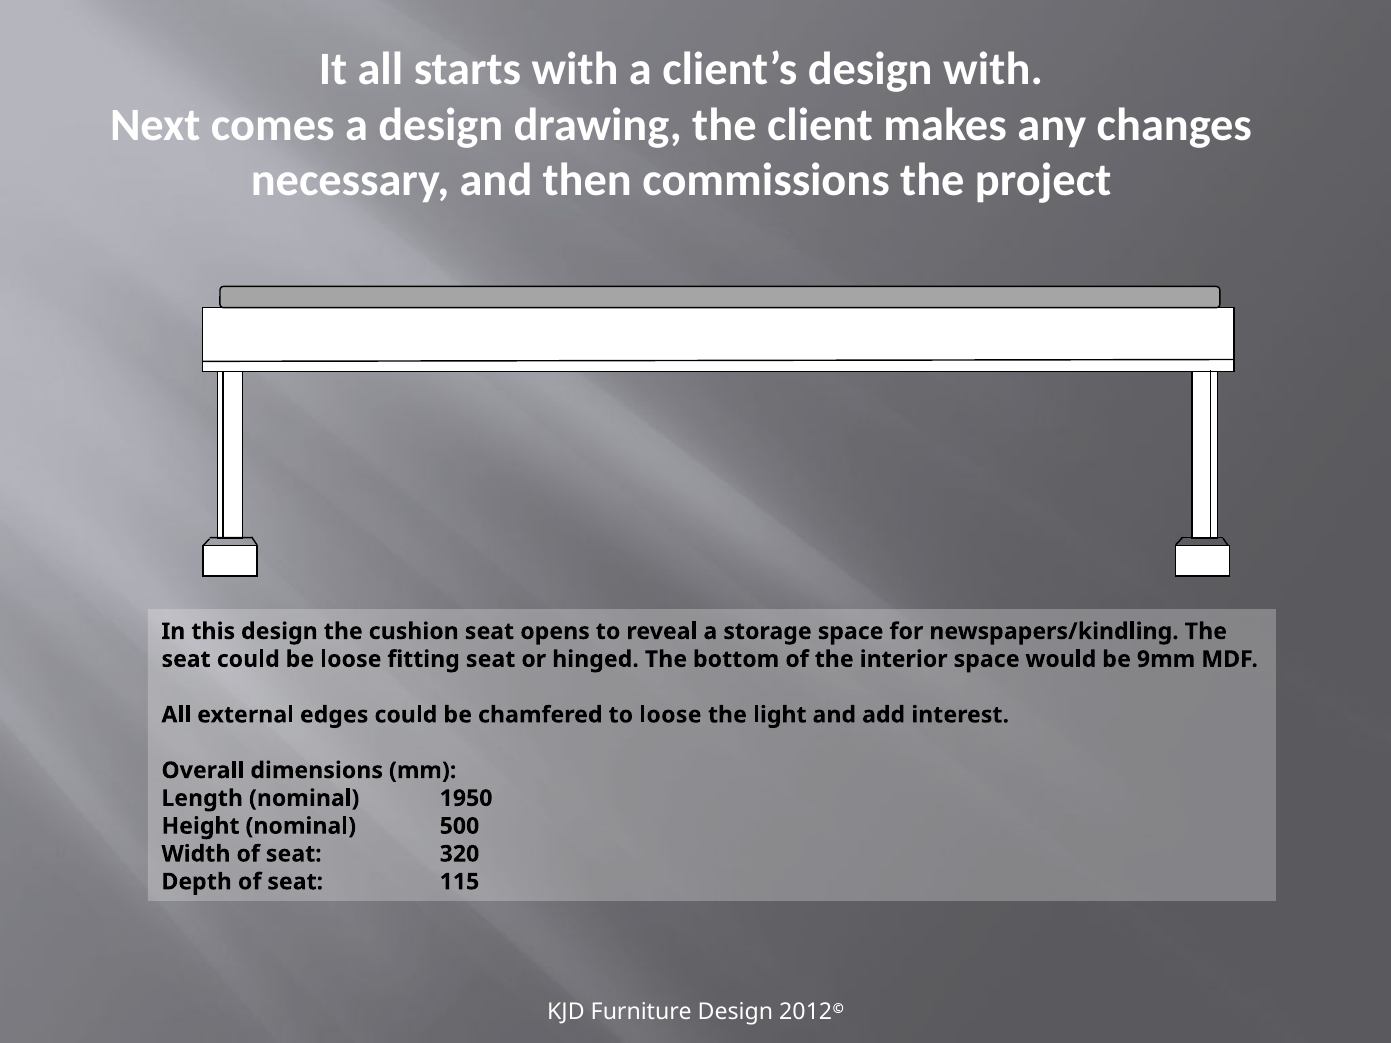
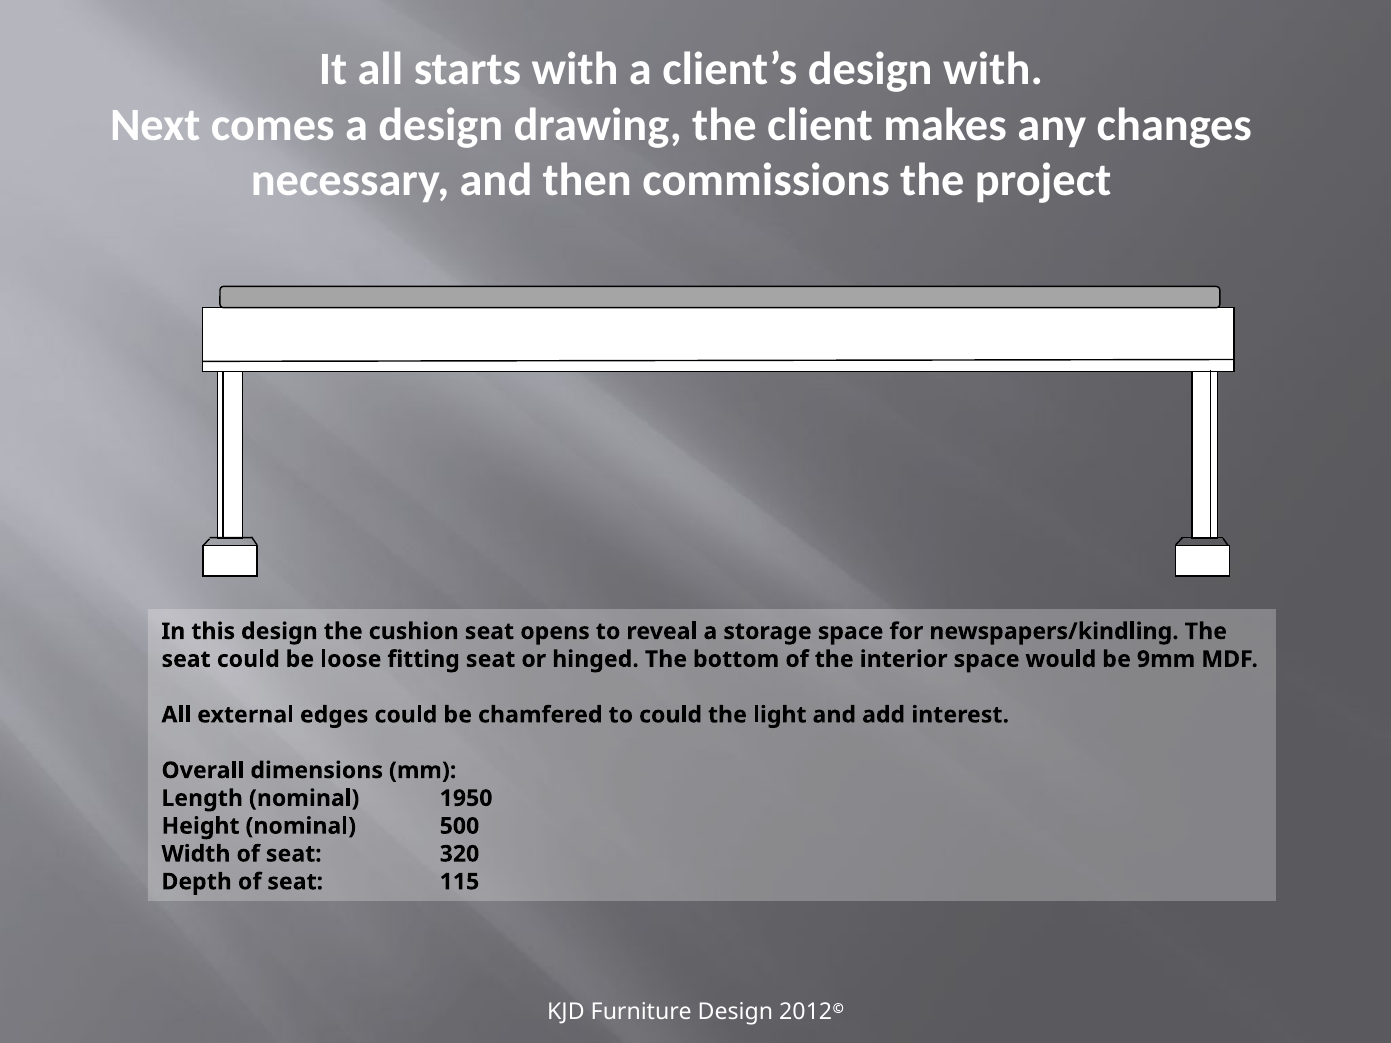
to loose: loose -> could
